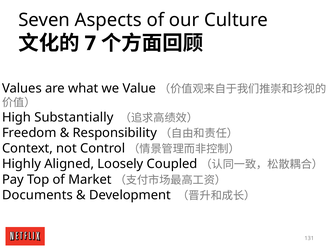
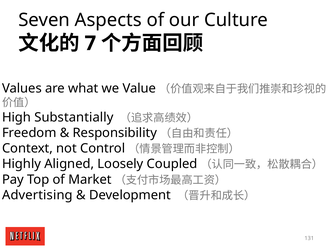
Documents: Documents -> Advertising
